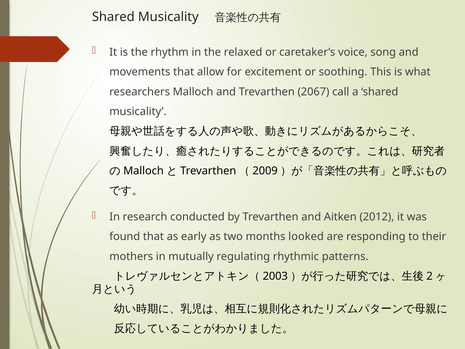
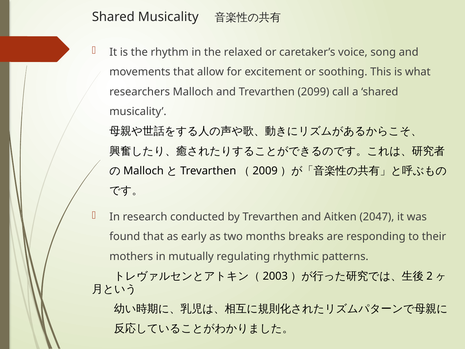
2067: 2067 -> 2099
2012: 2012 -> 2047
looked: looked -> breaks
